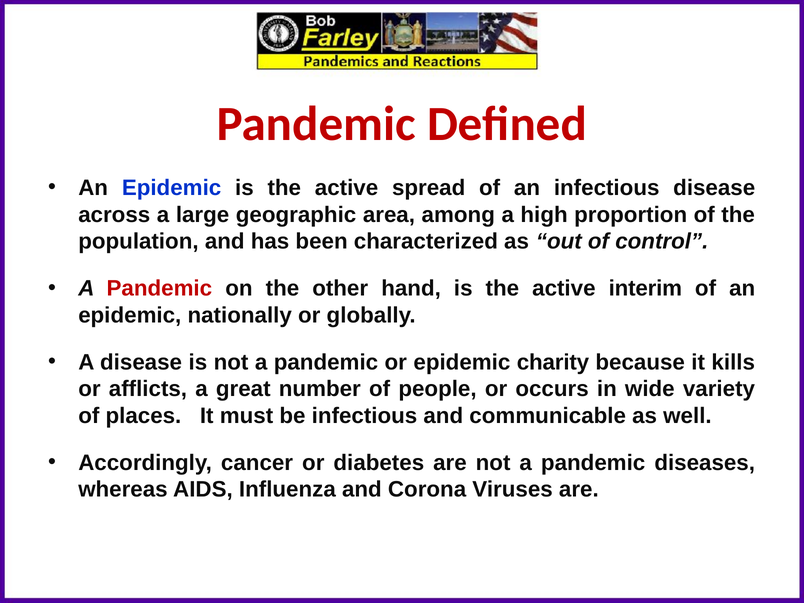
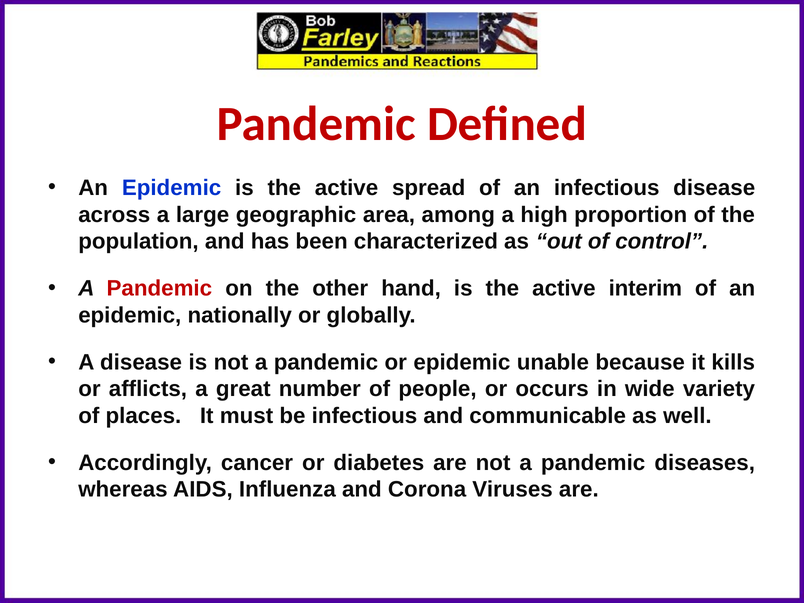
charity: charity -> unable
